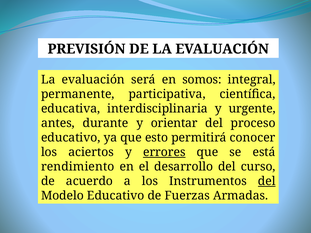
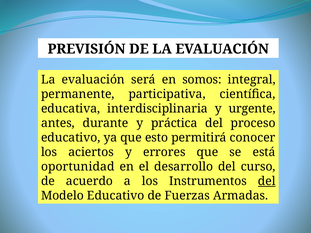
orientar: orientar -> práctica
errores underline: present -> none
rendimiento: rendimiento -> oportunidad
